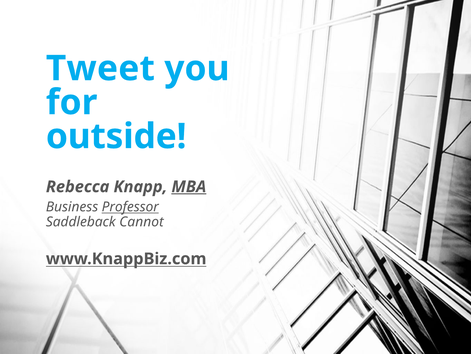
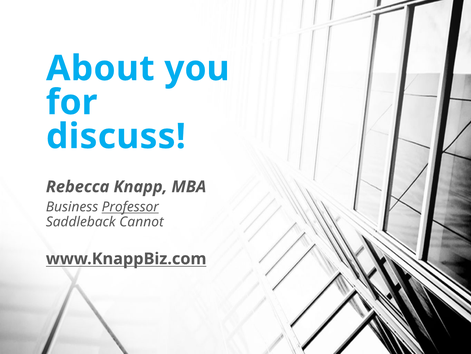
Tweet: Tweet -> About
outside: outside -> discuss
MBA underline: present -> none
